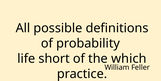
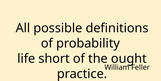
which: which -> ought
